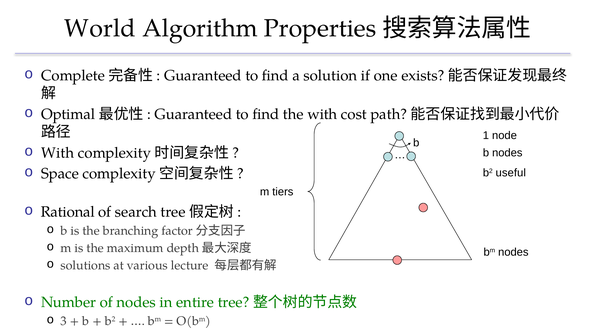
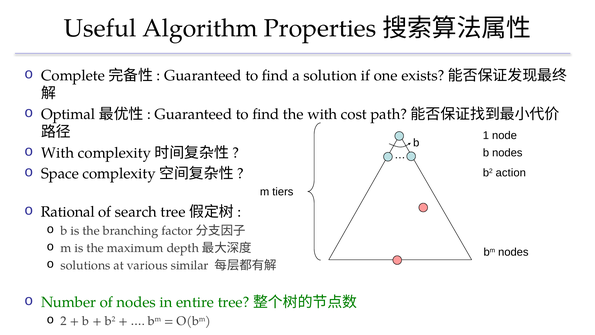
World: World -> Useful
useful: useful -> action
lecture: lecture -> similar
3: 3 -> 2
